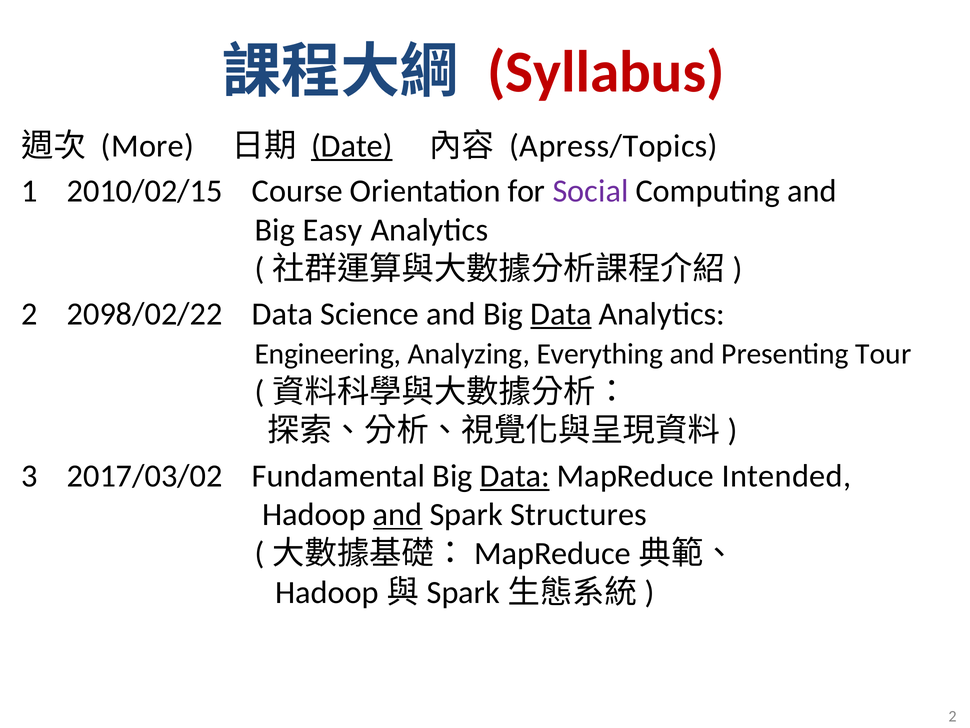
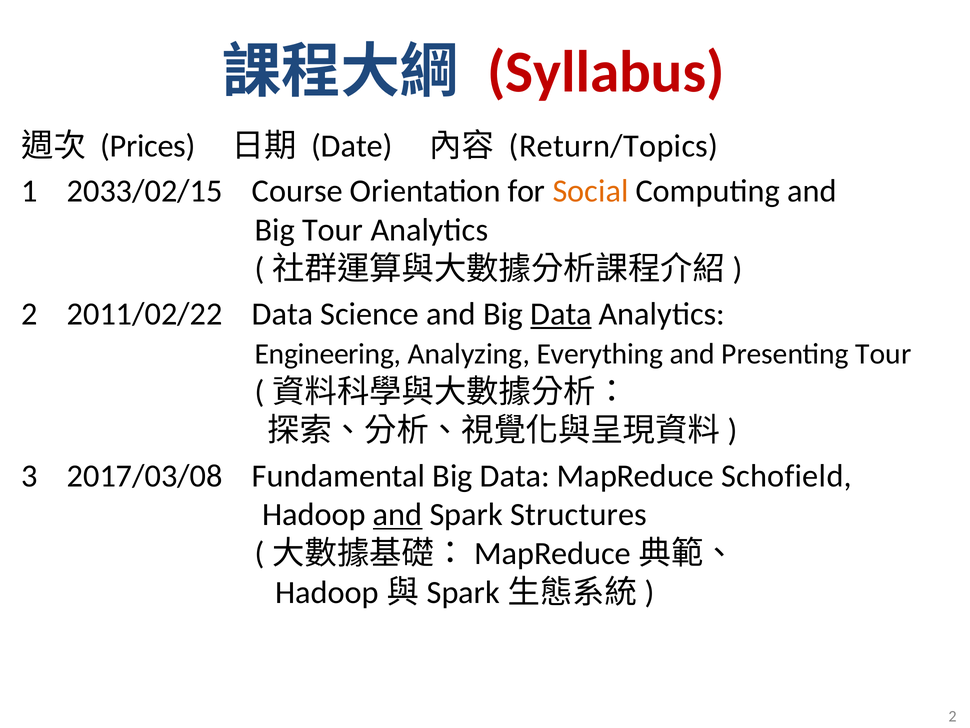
More: More -> Prices
Date underline: present -> none
Apress/Topics: Apress/Topics -> Return/Topics
2010/02/15: 2010/02/15 -> 2033/02/15
Social colour: purple -> orange
Big Easy: Easy -> Tour
2098/02/22: 2098/02/22 -> 2011/02/22
2017/03/02: 2017/03/02 -> 2017/03/08
Data at (515, 476) underline: present -> none
Intended: Intended -> Schofield
